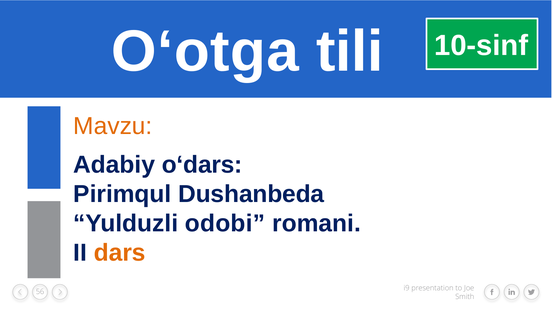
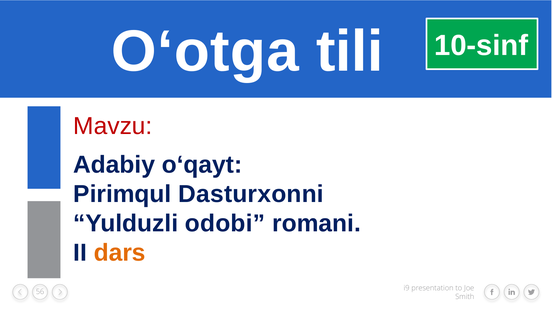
Mavzu colour: orange -> red
o‘dars: o‘dars -> o‘qayt
Dushanbeda: Dushanbeda -> Dasturxonni
